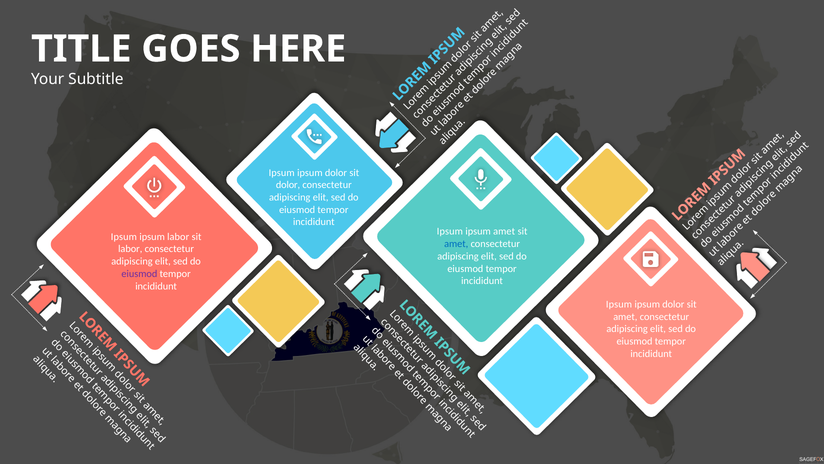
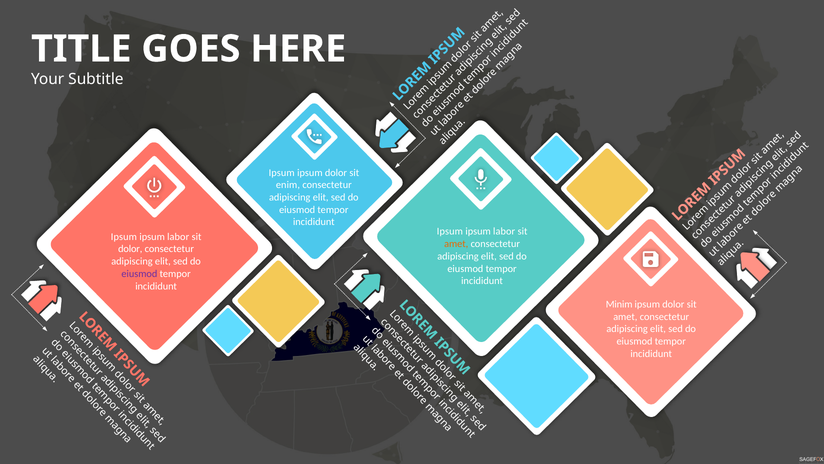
dolor at (288, 185): dolor -> enim
amet at (504, 231): amet -> labor
amet at (456, 244) colour: blue -> orange
labor at (130, 249): labor -> dolor
Ipsum at (619, 304): Ipsum -> Minim
